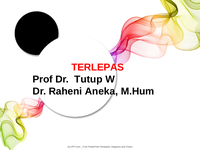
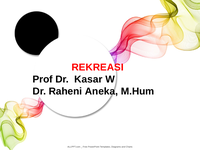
TERLEPAS: TERLEPAS -> REKREASI
Tutup: Tutup -> Kasar
